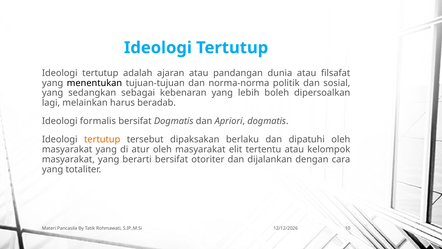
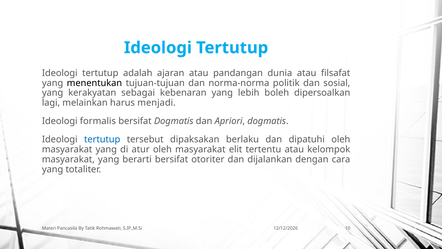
sedangkan: sedangkan -> kerakyatan
beradab: beradab -> menjadi
tertutup at (102, 139) colour: orange -> blue
